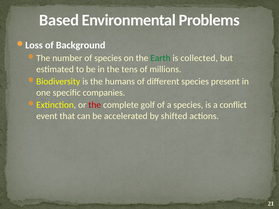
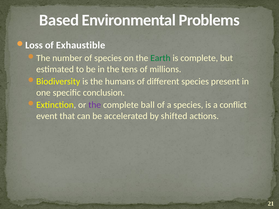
Background: Background -> Exhaustible
is collected: collected -> complete
companies: companies -> conclusion
the at (95, 105) colour: red -> purple
golf: golf -> ball
